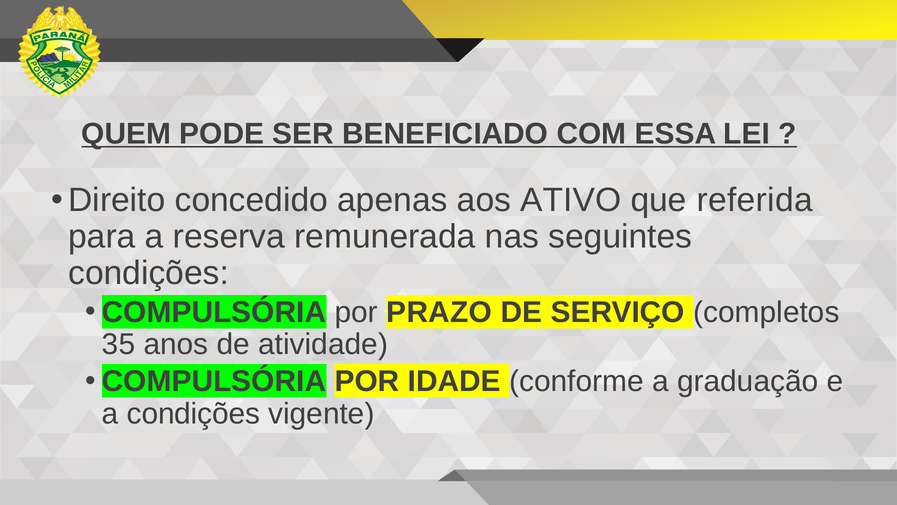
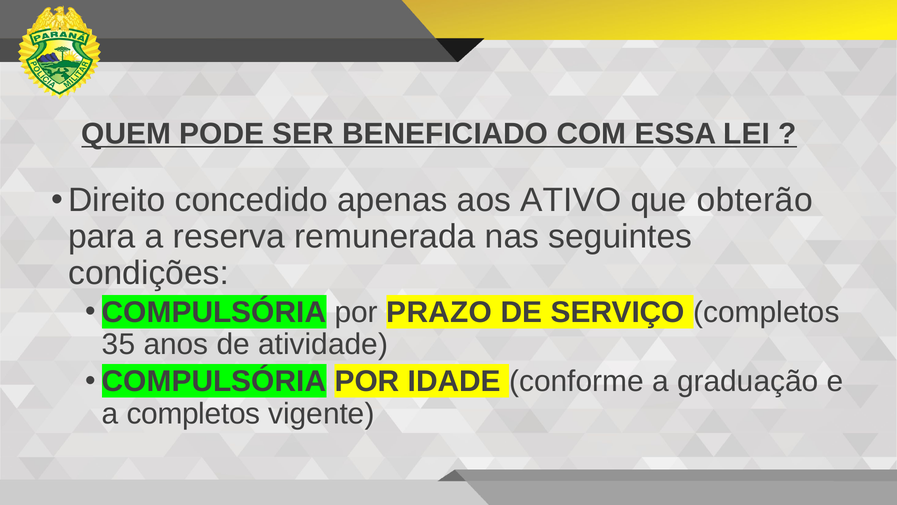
referida: referida -> obterão
a condições: condições -> completos
